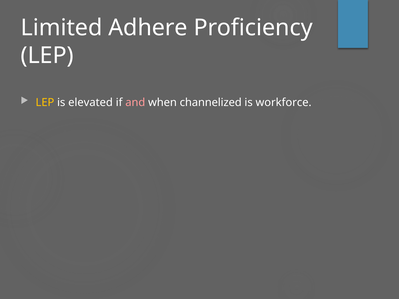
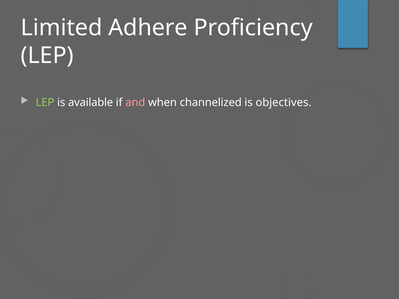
LEP at (45, 103) colour: yellow -> light green
elevated: elevated -> available
workforce: workforce -> objectives
